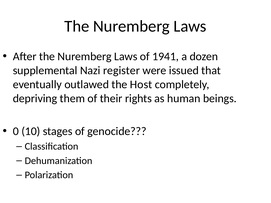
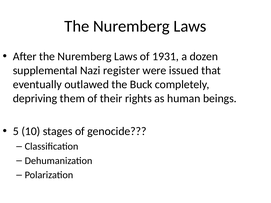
1941: 1941 -> 1931
Host: Host -> Buck
0: 0 -> 5
